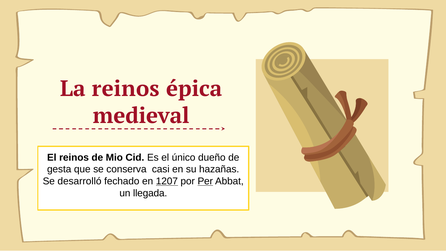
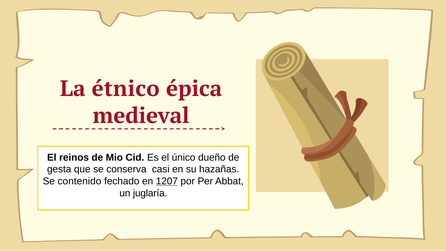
La reinos: reinos -> étnico
desarrolló: desarrolló -> contenido
Per underline: present -> none
llegada: llegada -> juglaría
